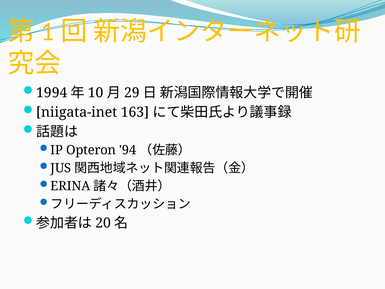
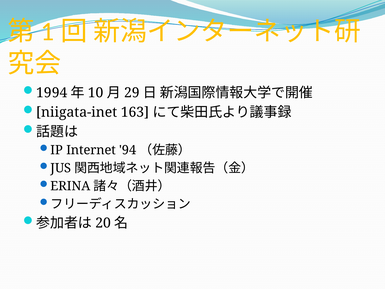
Opteron: Opteron -> Internet
